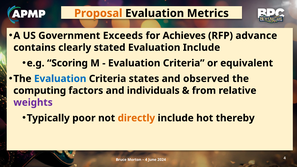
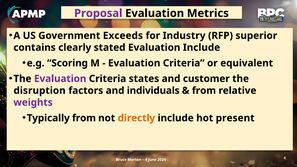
Proposal colour: orange -> purple
Achieves: Achieves -> Industry
advance: advance -> superior
Evaluation at (60, 79) colour: blue -> purple
observed: observed -> customer
computing: computing -> disruption
Typically poor: poor -> from
thereby: thereby -> present
